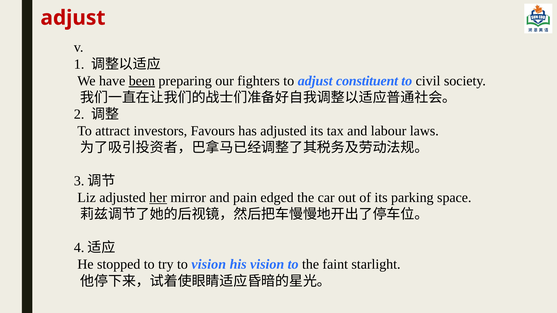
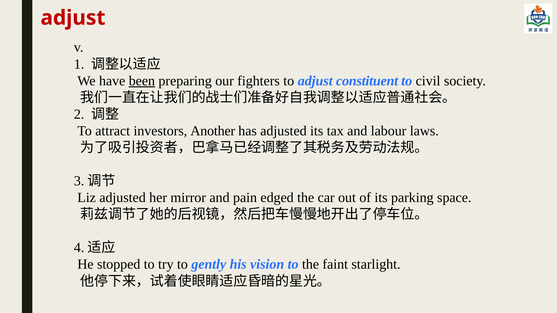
Favours: Favours -> Another
her underline: present -> none
to vision: vision -> gently
